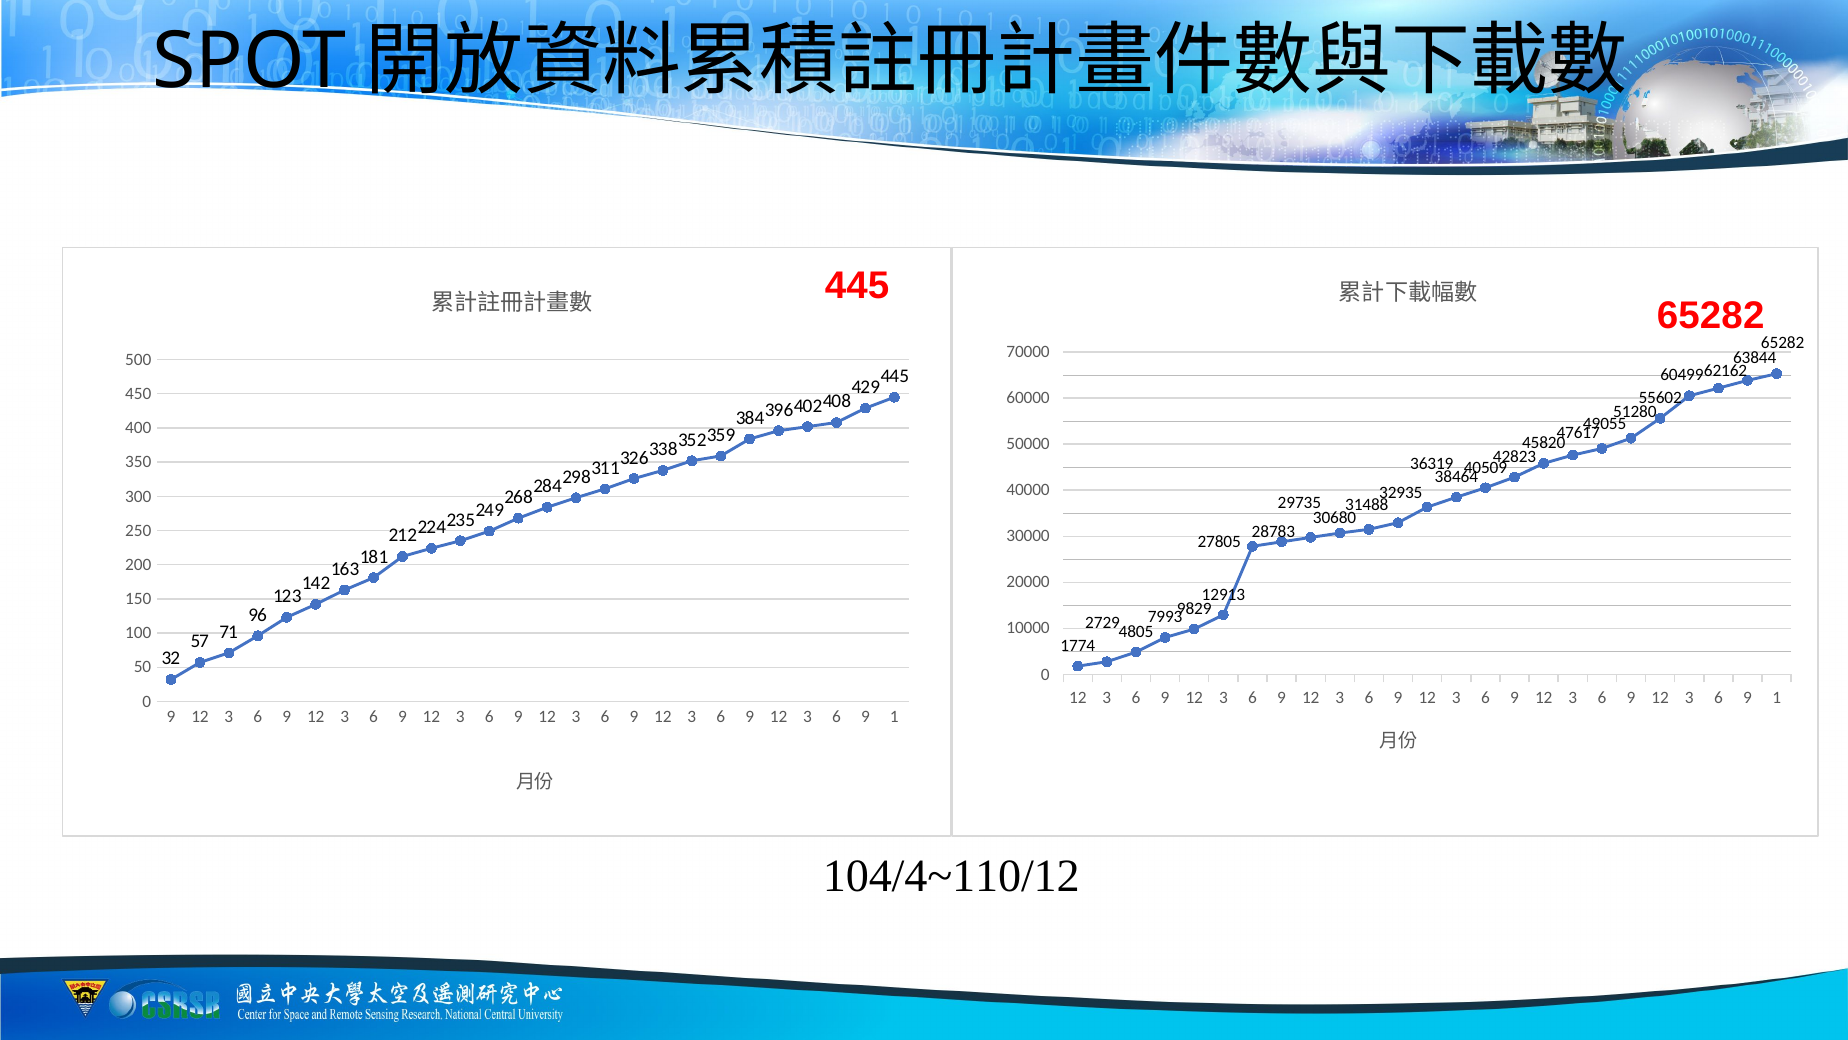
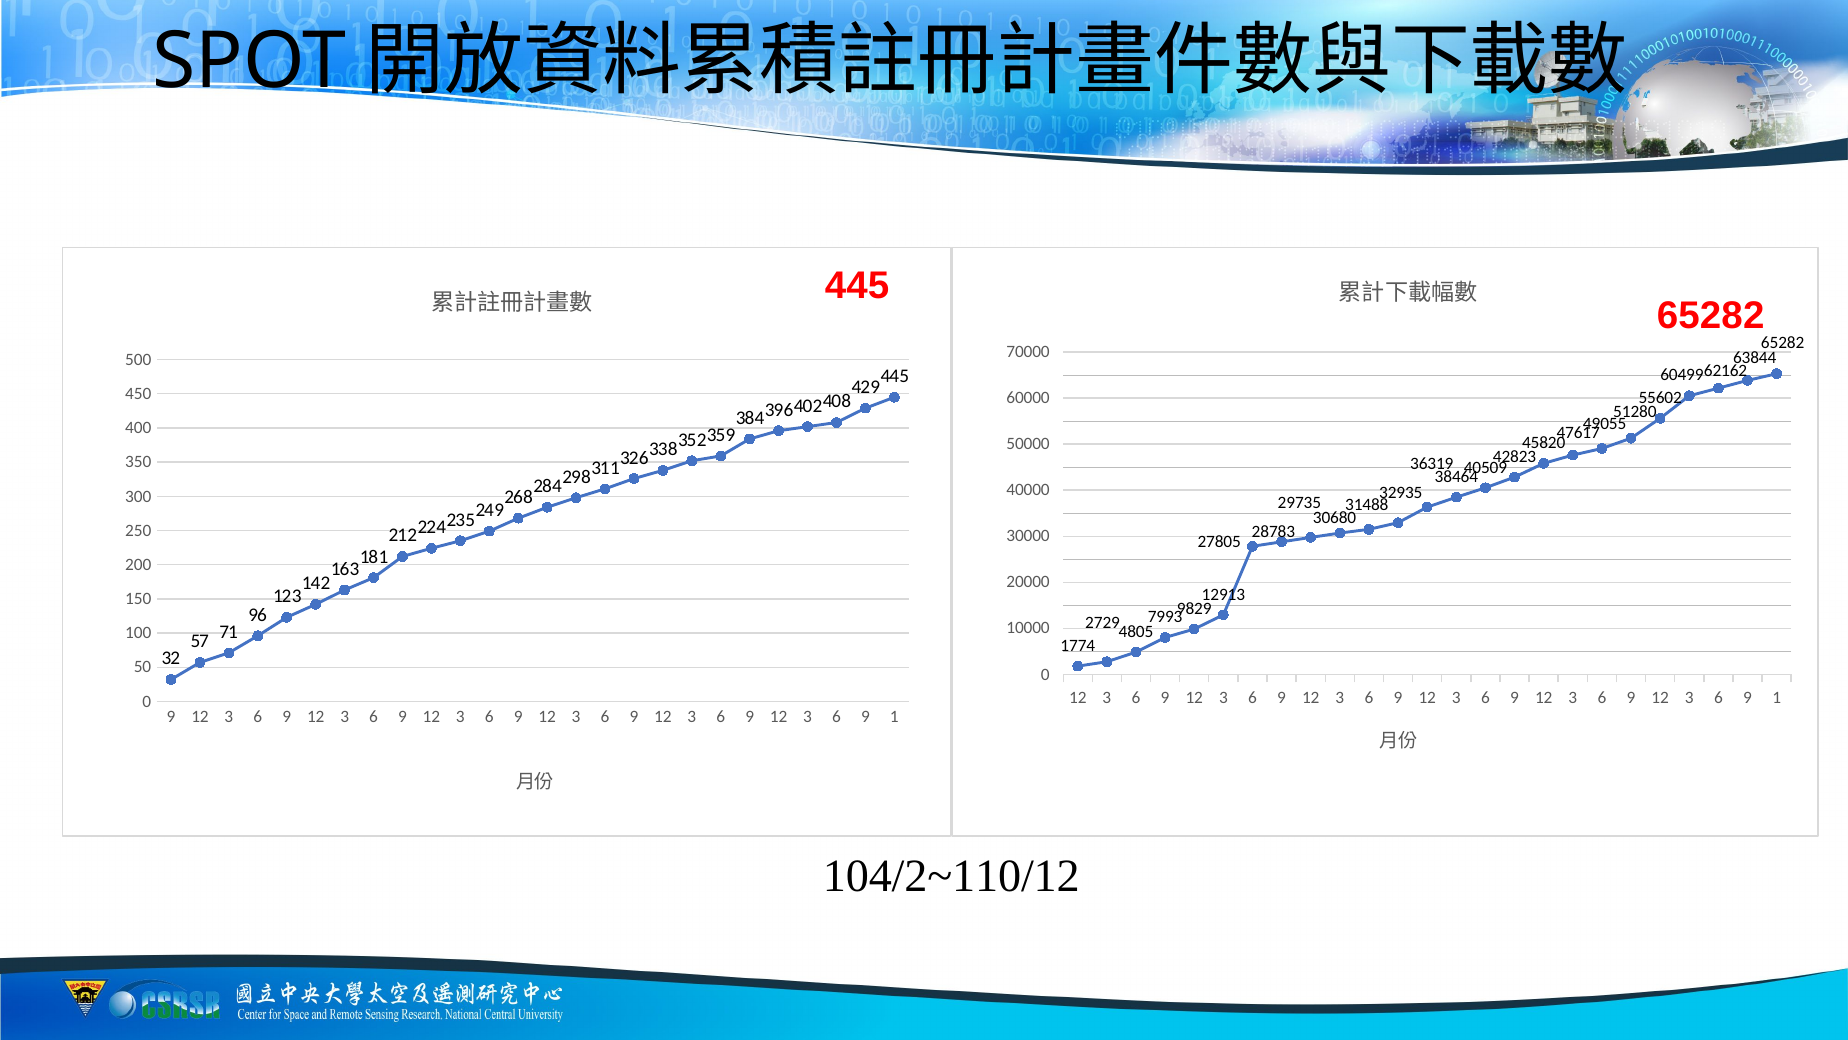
104/4~110/12: 104/4~110/12 -> 104/2~110/12
